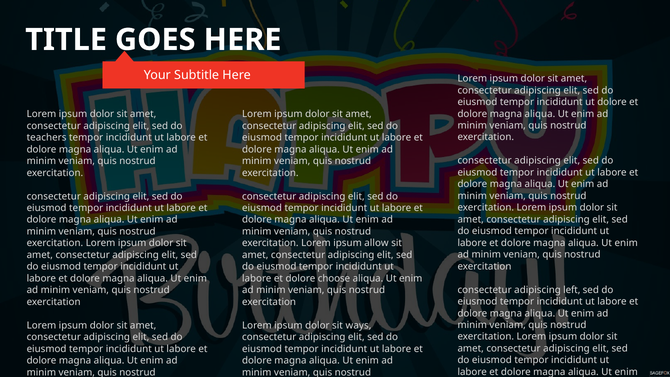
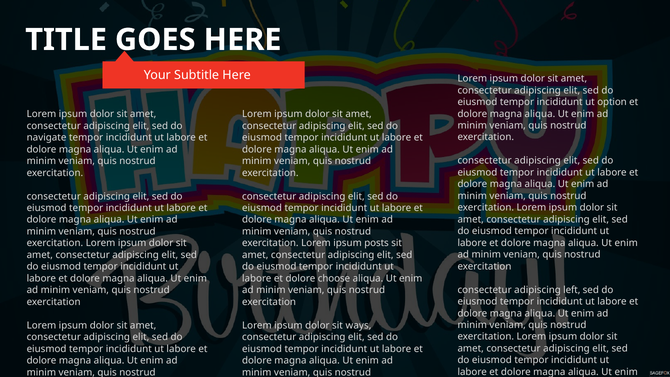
ut dolore: dolore -> option
teachers: teachers -> navigate
allow: allow -> posts
